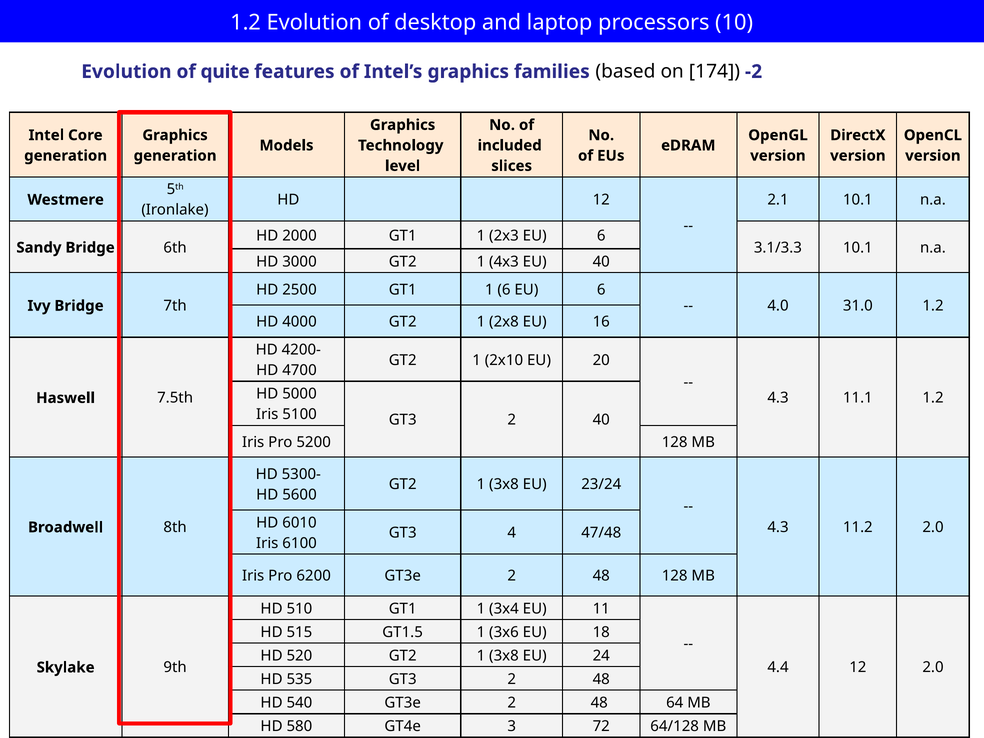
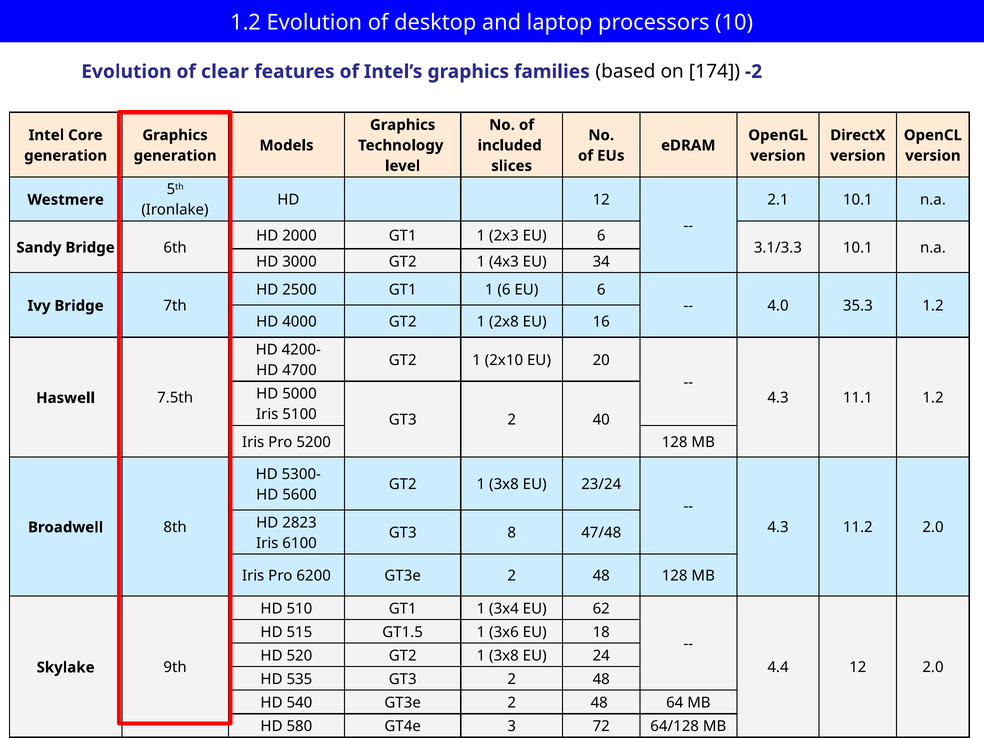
quite: quite -> clear
EU 40: 40 -> 34
31.0: 31.0 -> 35.3
6010: 6010 -> 2823
4: 4 -> 8
11: 11 -> 62
